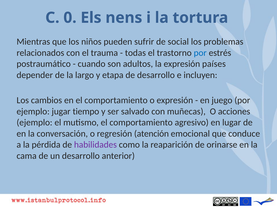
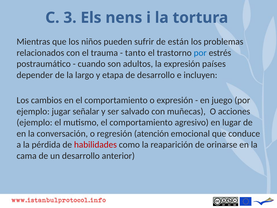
0: 0 -> 3
social: social -> están
todas: todas -> tanto
tiempo: tiempo -> señalar
habilidades colour: purple -> red
